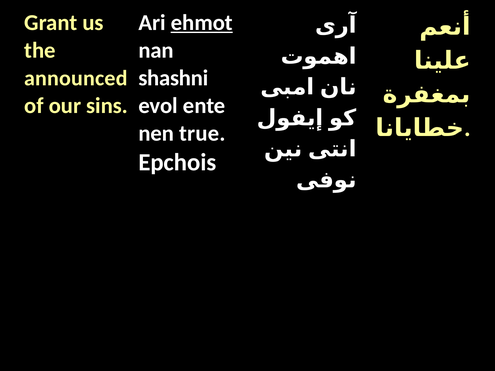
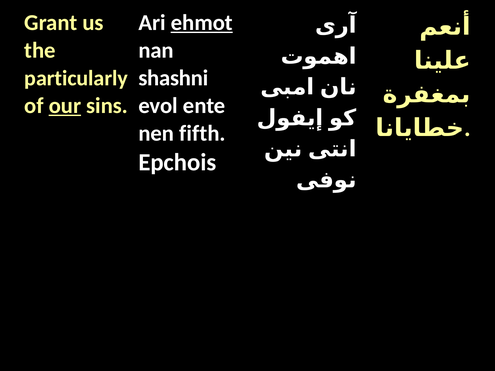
announced: announced -> particularly
our underline: none -> present
true: true -> fifth
